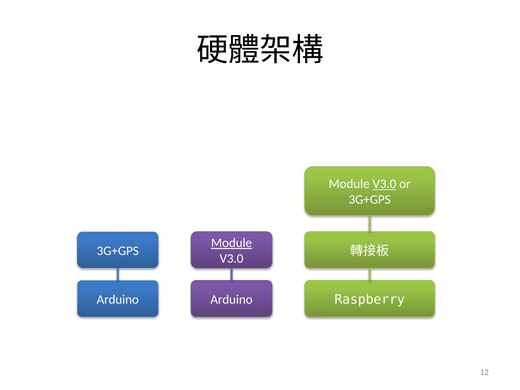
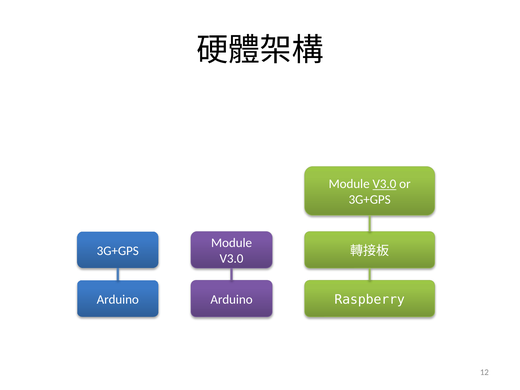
Module at (232, 243) underline: present -> none
